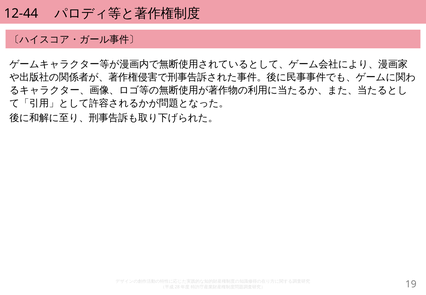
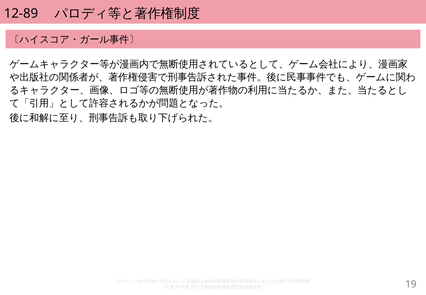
12-44: 12-44 -> 12-89
